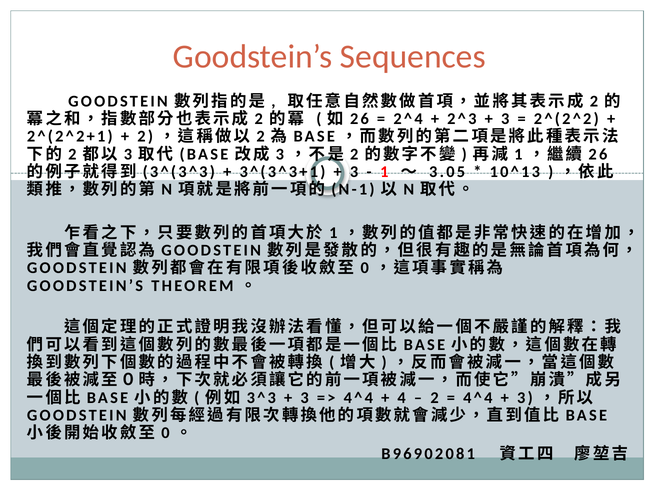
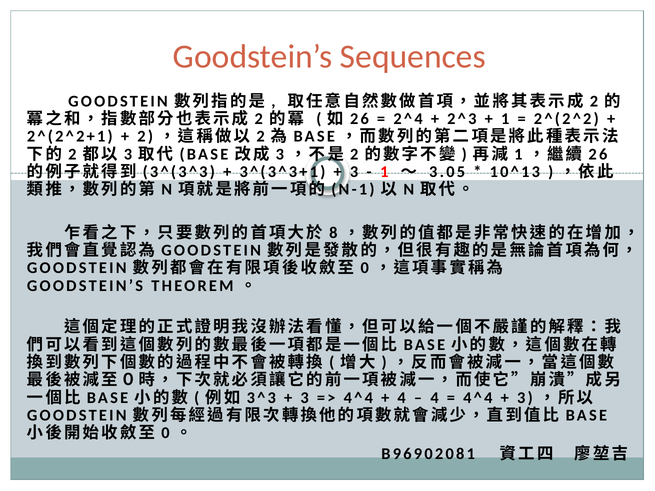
3 at (505, 119): 3 -> 1
1 at (333, 233): 1 -> 8
2 at (435, 398): 2 -> 4
